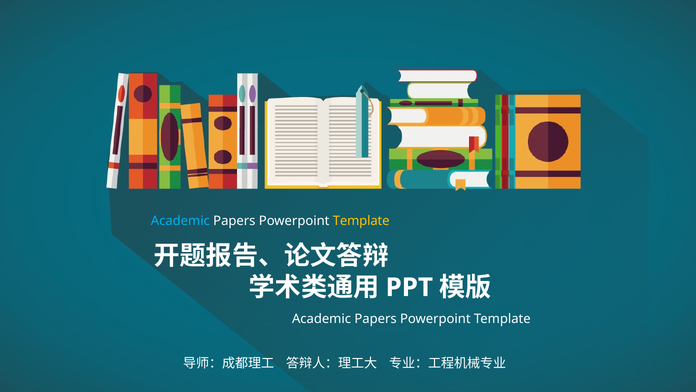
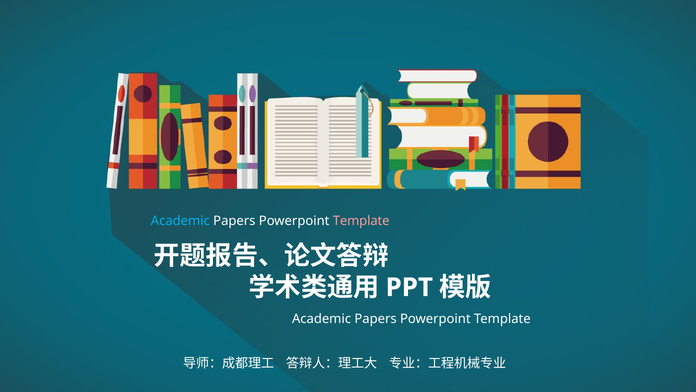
Template at (361, 221) colour: yellow -> pink
